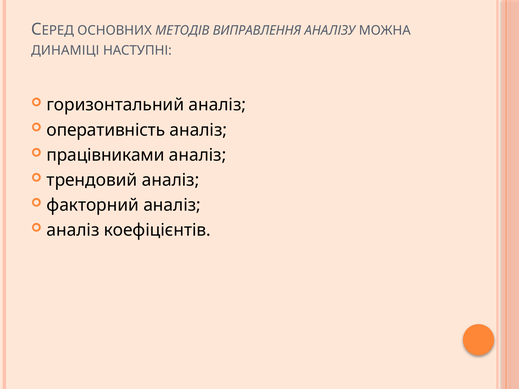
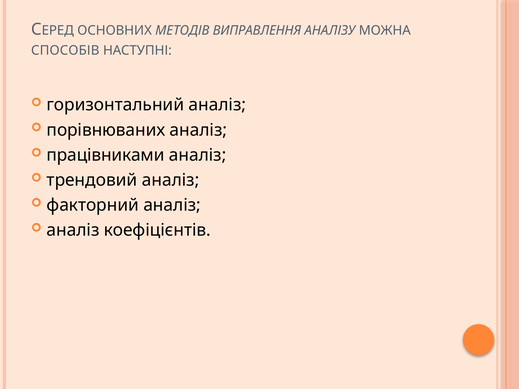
ДИНАМІЦІ: ДИНАМІЦІ -> СПОСОБІВ
оперативність: оперативність -> порівнюваних
